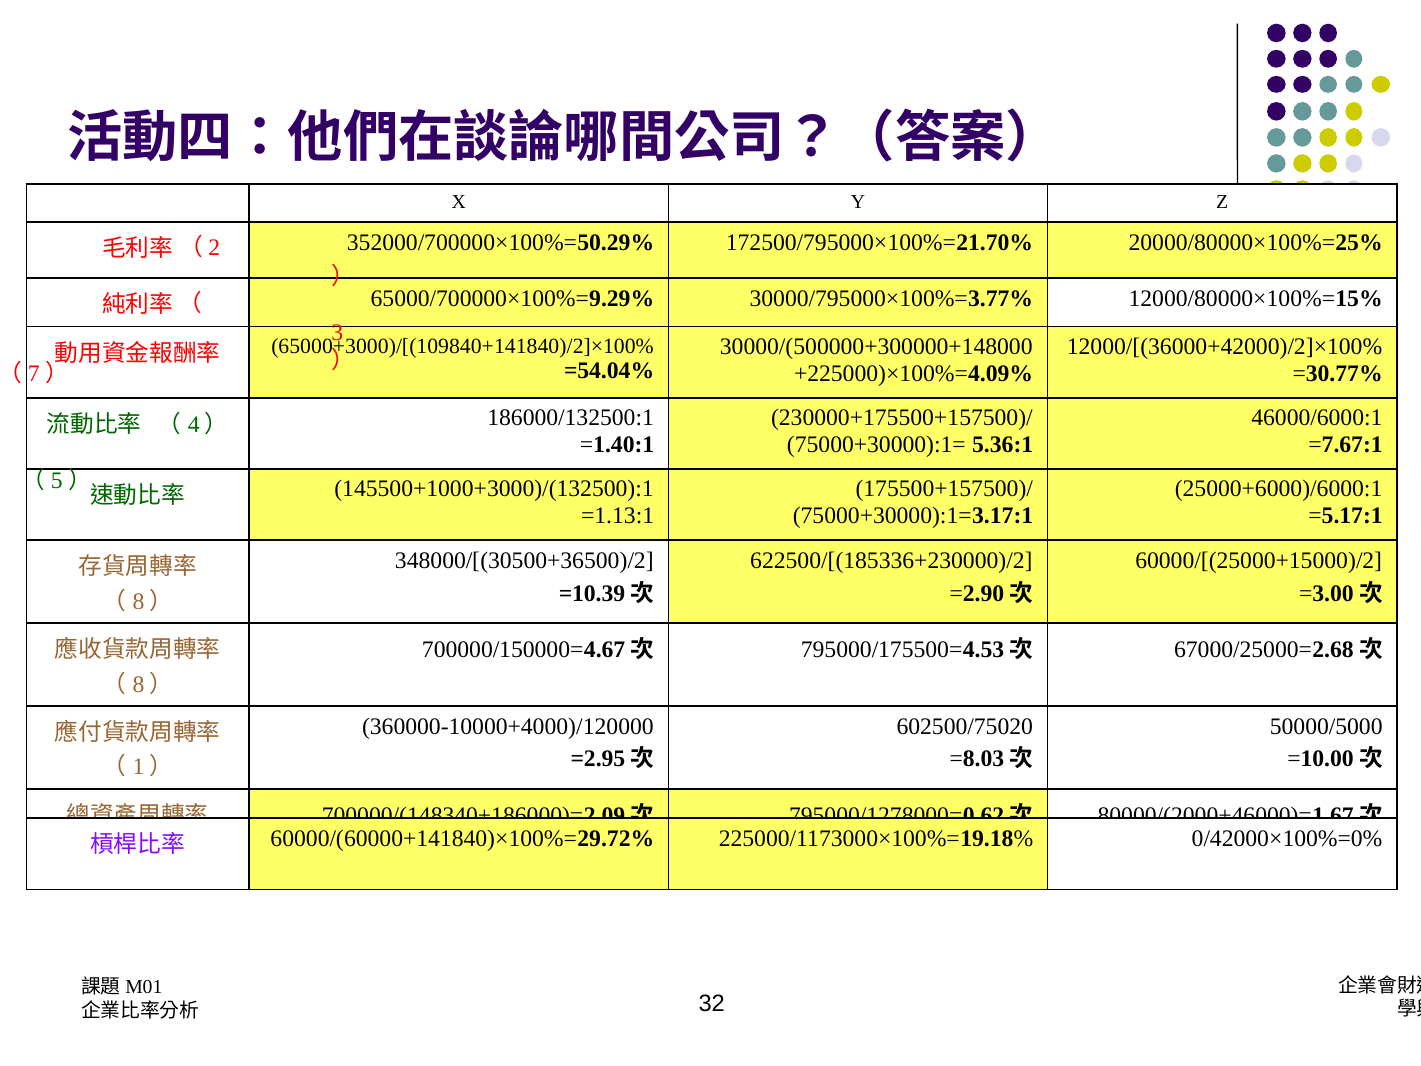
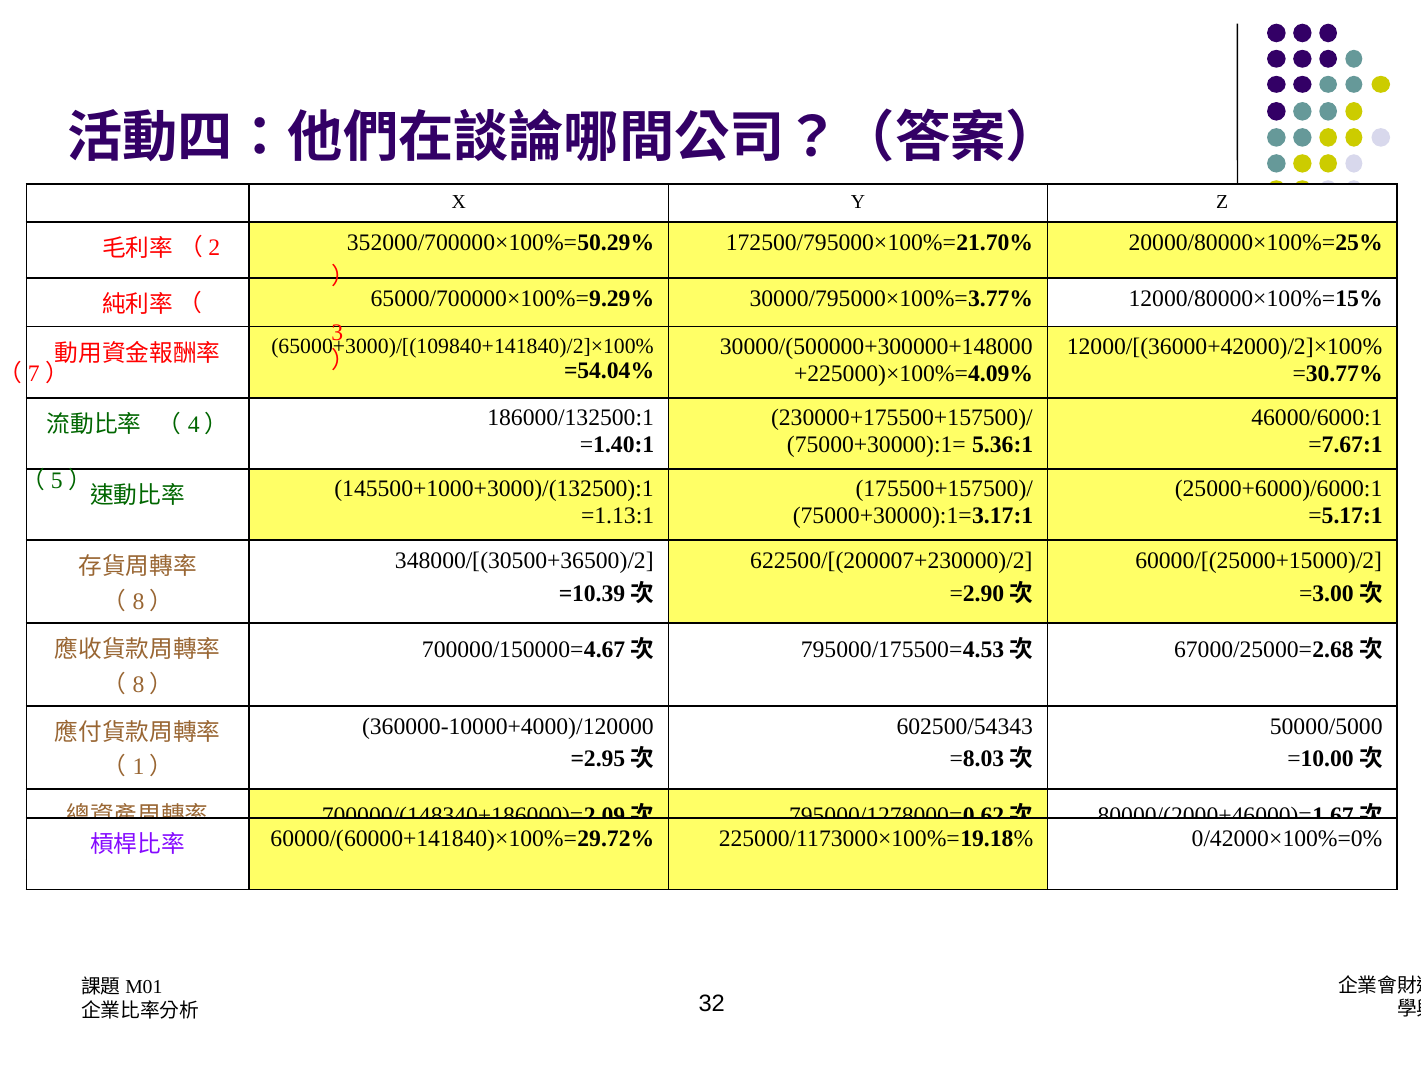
622500/[(185336+230000)/2: 622500/[(185336+230000)/2 -> 622500/[(200007+230000)/2
602500/75020: 602500/75020 -> 602500/54343
